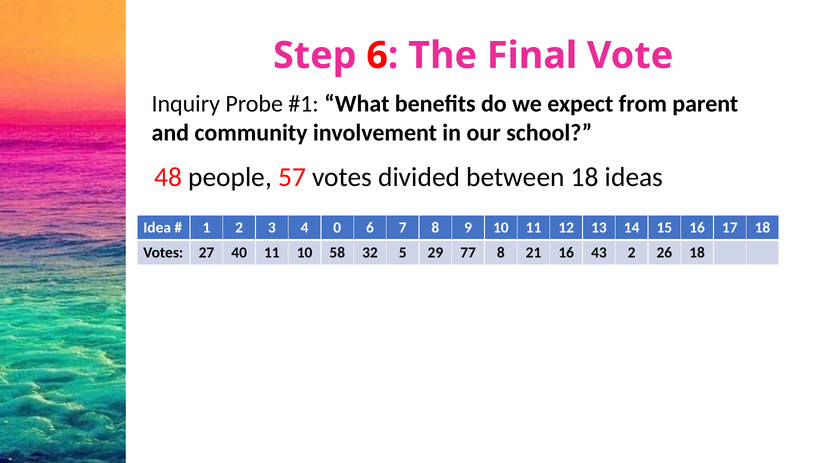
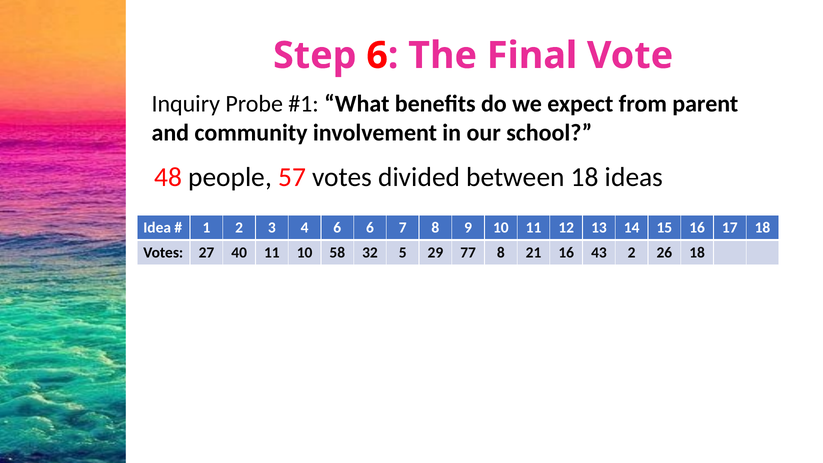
4 0: 0 -> 6
